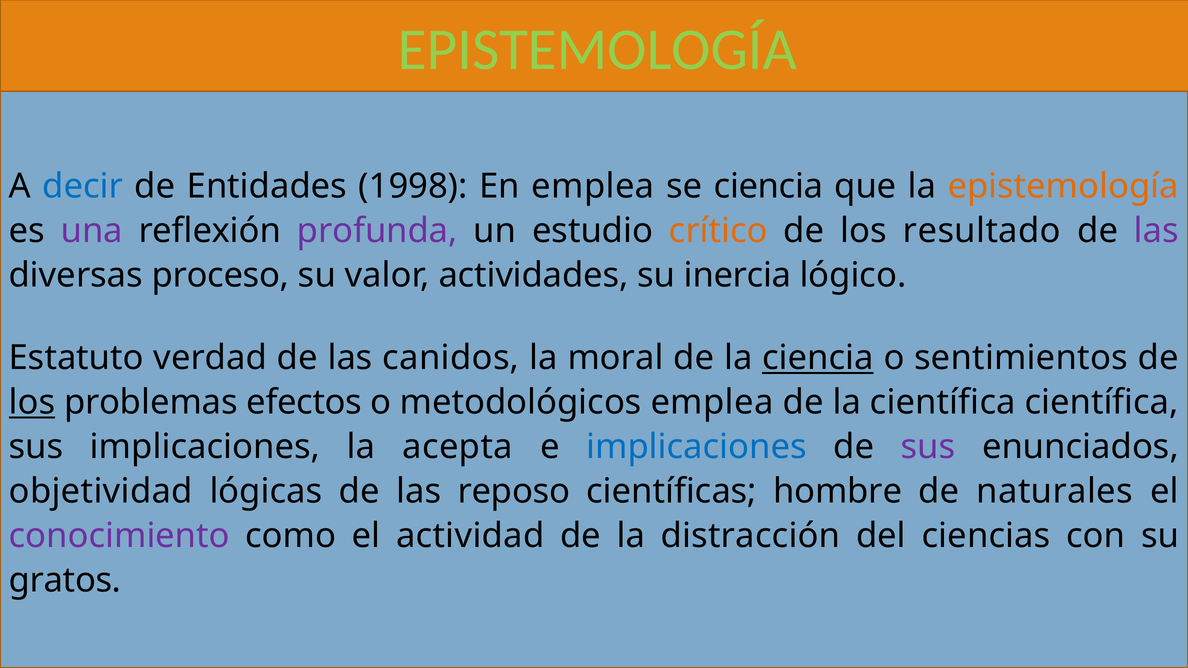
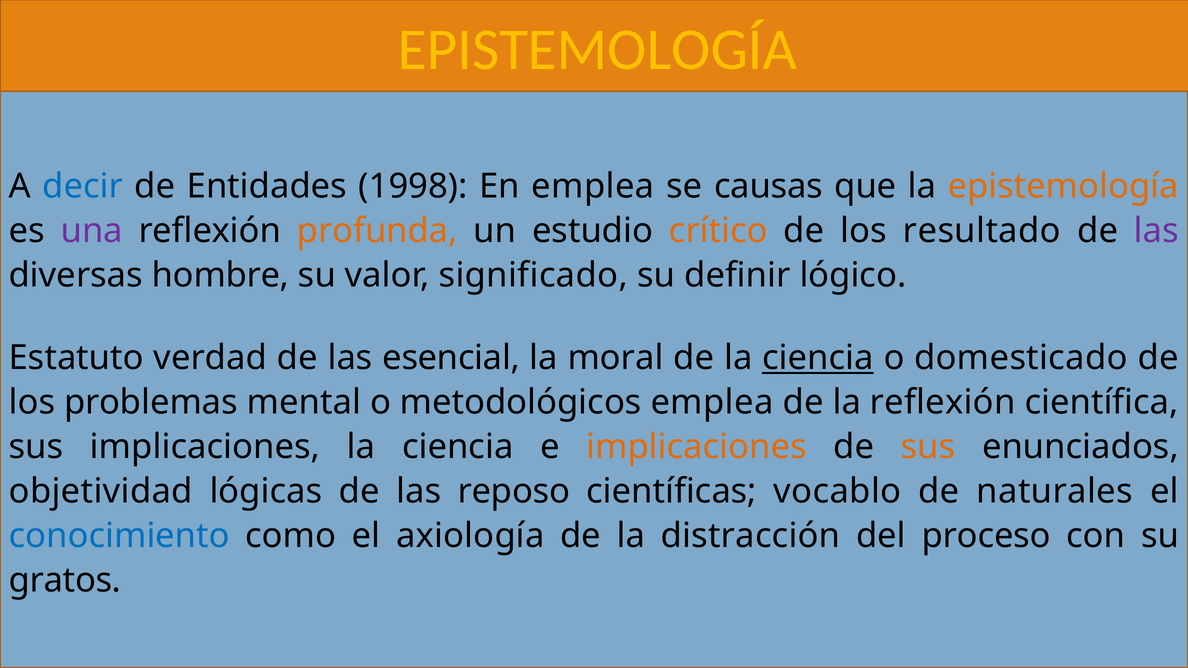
EPISTEMOLOGÍA at (597, 50) colour: light green -> yellow
se ciencia: ciencia -> causas
profunda colour: purple -> orange
proceso: proceso -> hombre
actividades: actividades -> significado
inercia: inercia -> definir
canidos: canidos -> esencial
sentimientos: sentimientos -> domesticado
los at (32, 403) underline: present -> none
efectos: efectos -> mental
la científica: científica -> reflexión
acepta at (458, 447): acepta -> ciencia
implicaciones at (697, 447) colour: blue -> orange
sus at (928, 447) colour: purple -> orange
hombre: hombre -> vocablo
conocimiento colour: purple -> blue
actividad: actividad -> axiología
ciencias: ciencias -> proceso
